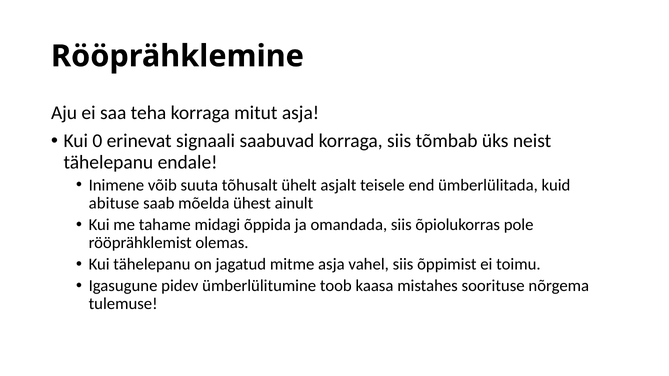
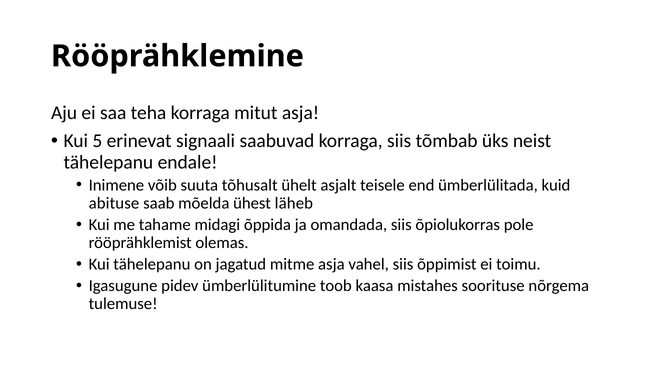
0: 0 -> 5
ainult: ainult -> läheb
